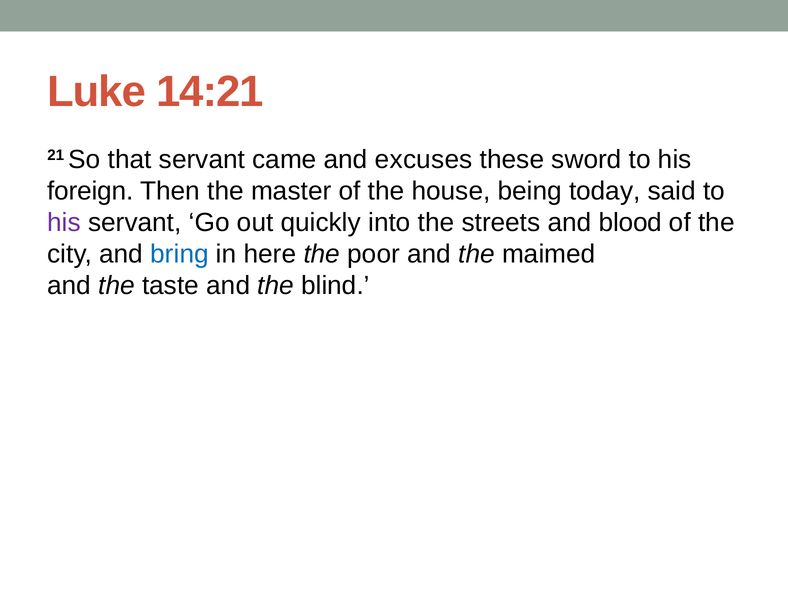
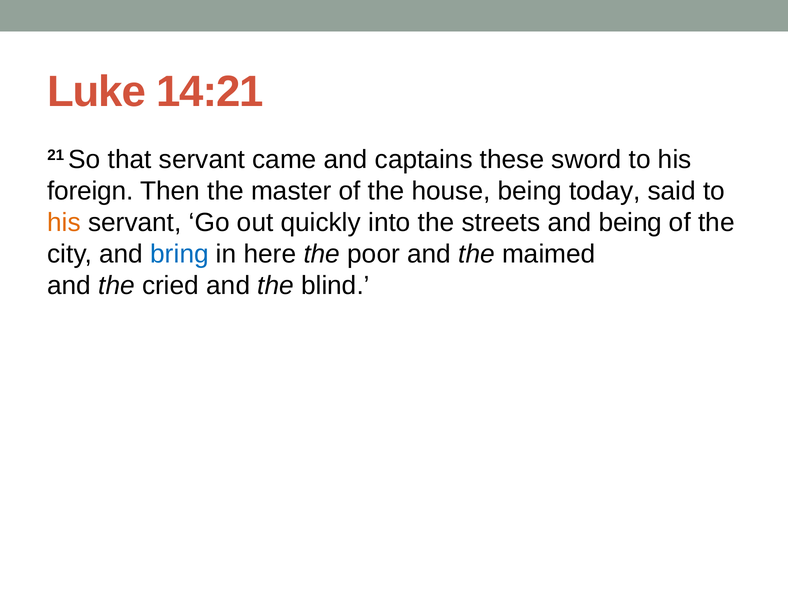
excuses: excuses -> captains
his at (64, 222) colour: purple -> orange
and blood: blood -> being
taste: taste -> cried
